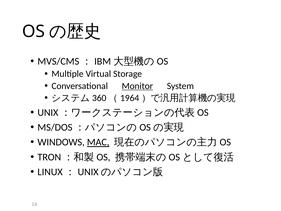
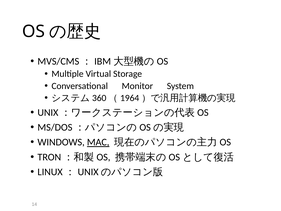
Monitor underline: present -> none
